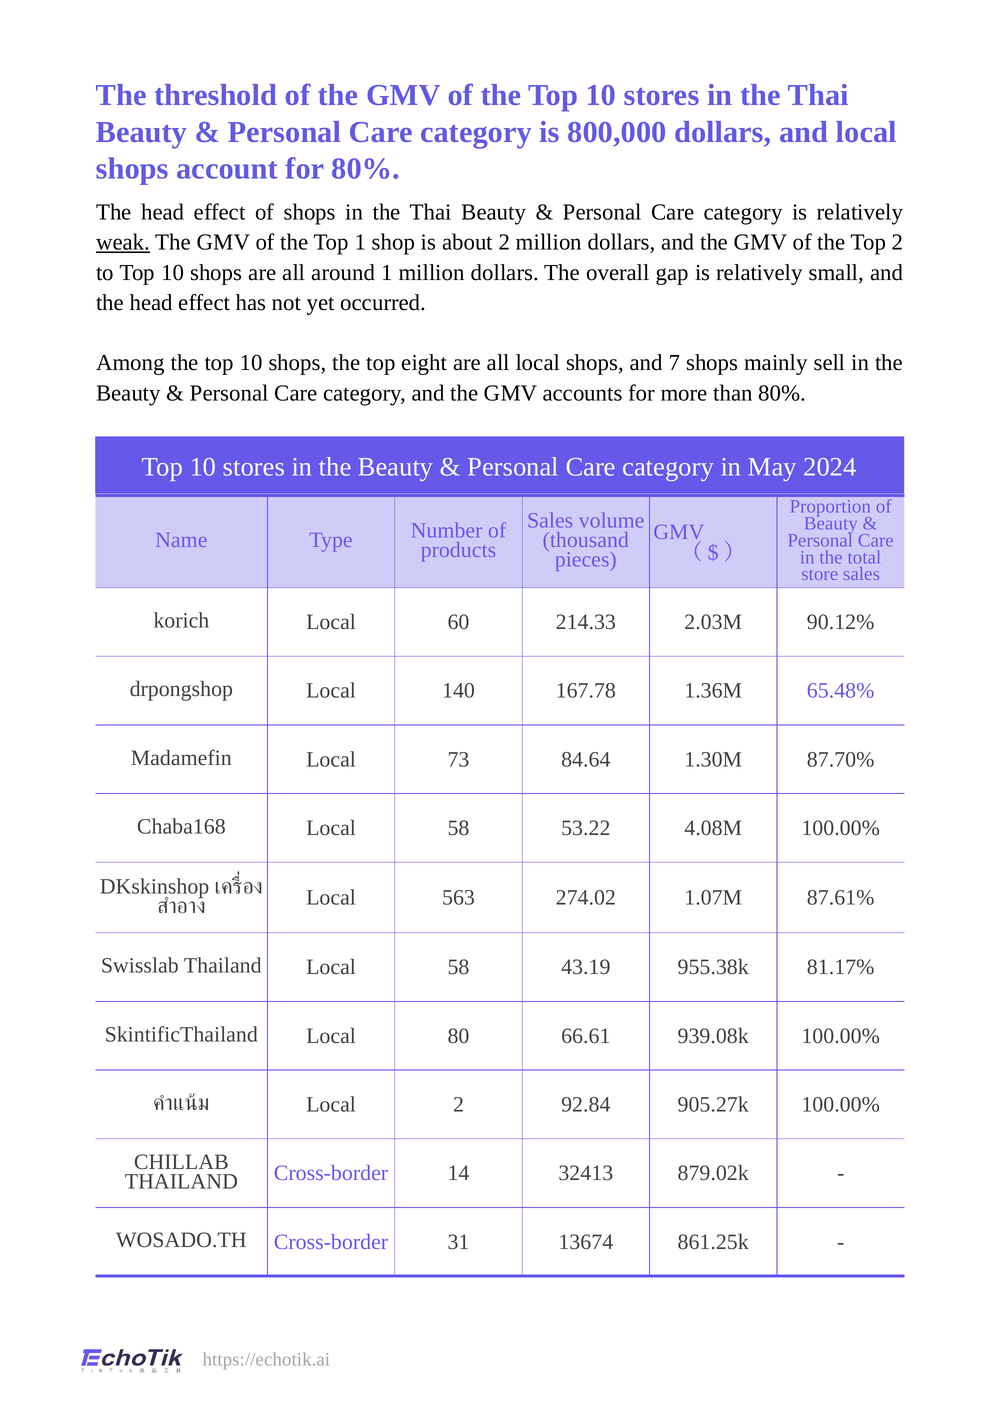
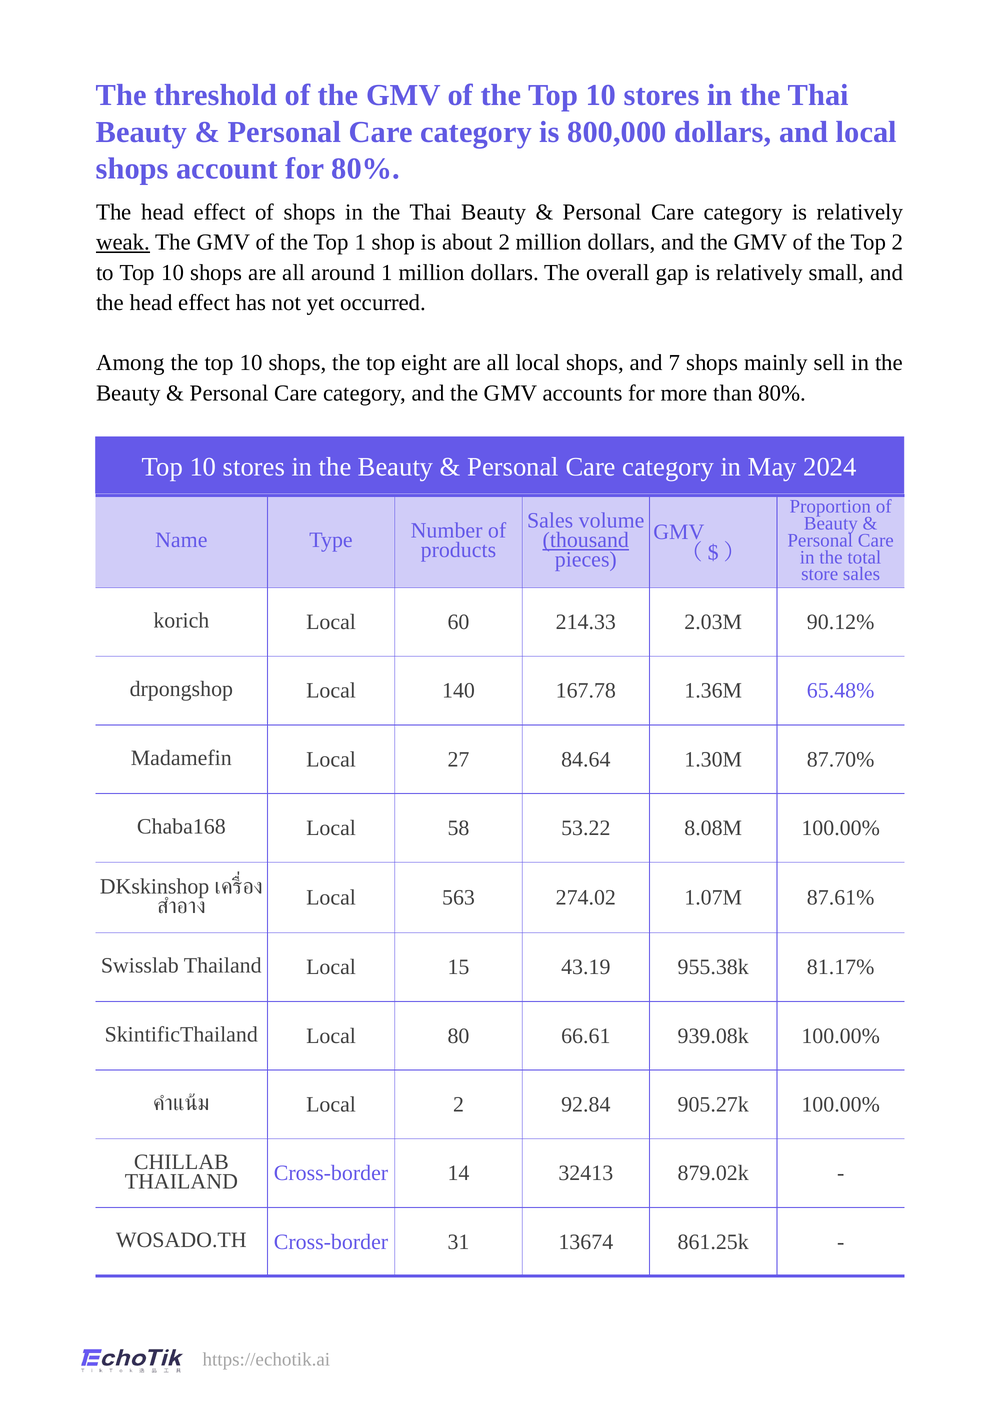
thousand underline: none -> present
73: 73 -> 27
4.08M: 4.08M -> 8.08M
Thailand Local 58: 58 -> 15
